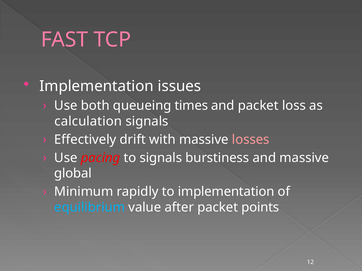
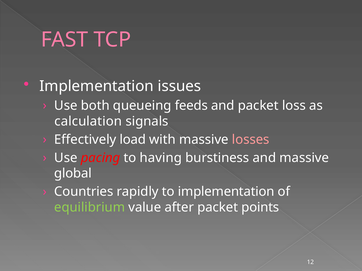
times: times -> feeds
drift: drift -> load
to signals: signals -> having
Minimum: Minimum -> Countries
equilibrium colour: light blue -> light green
